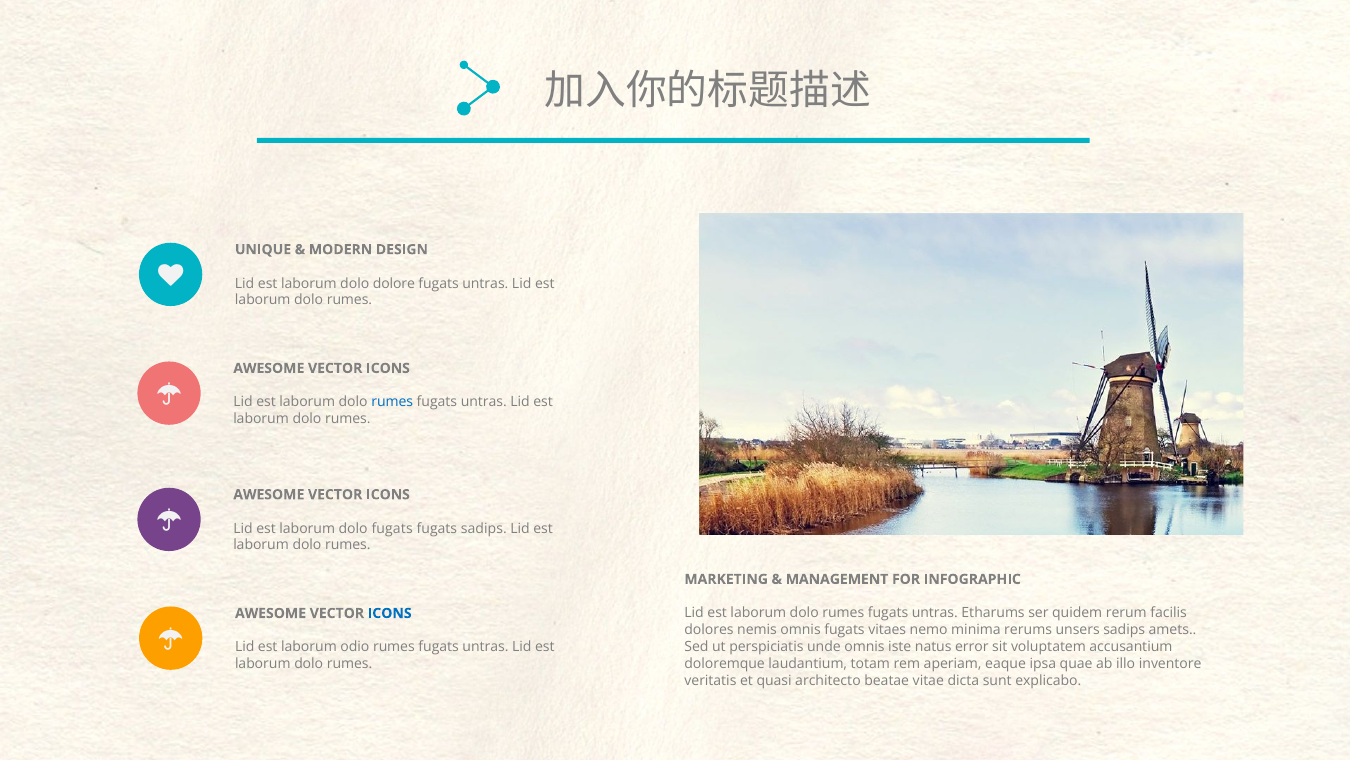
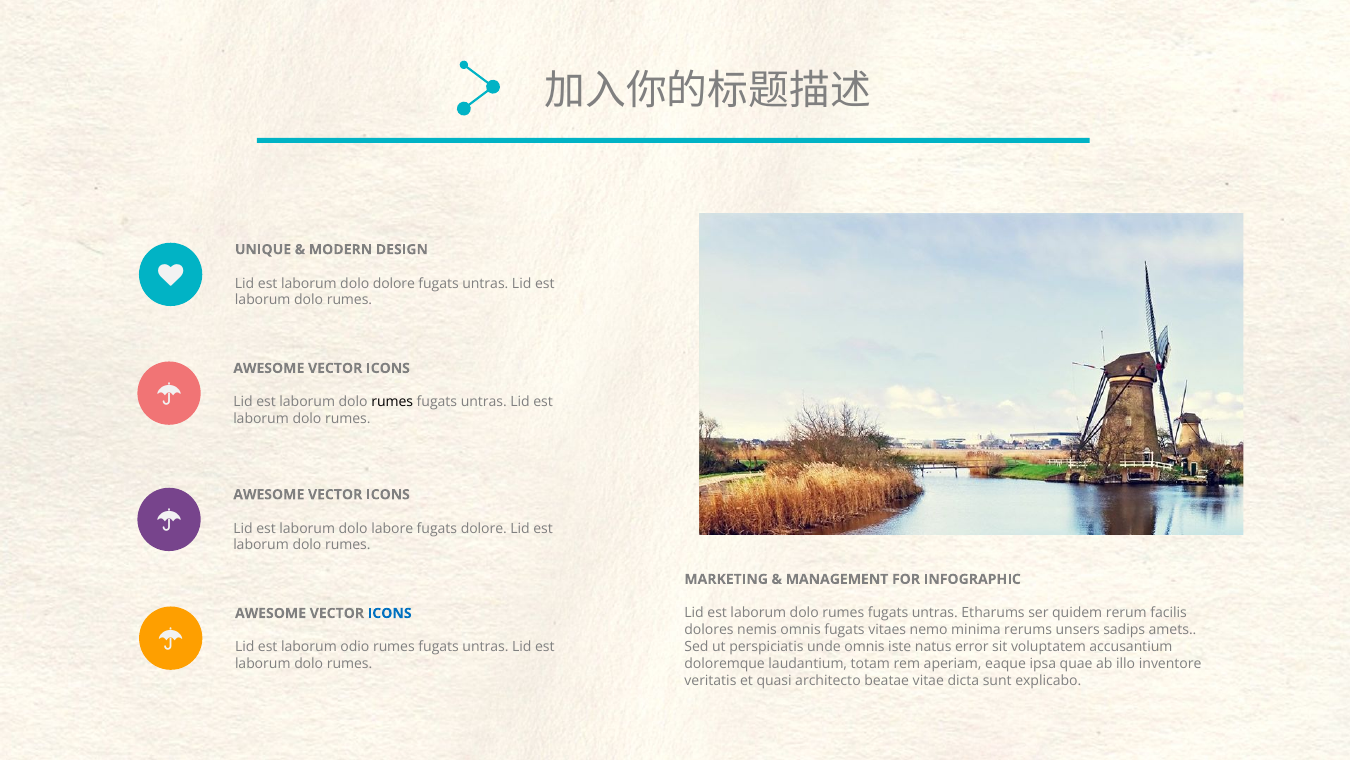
rumes at (392, 402) colour: blue -> black
dolo fugats: fugats -> labore
fugats sadips: sadips -> dolore
